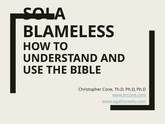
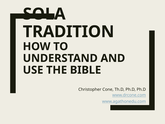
BLAMELESS: BLAMELESS -> TRADITION
